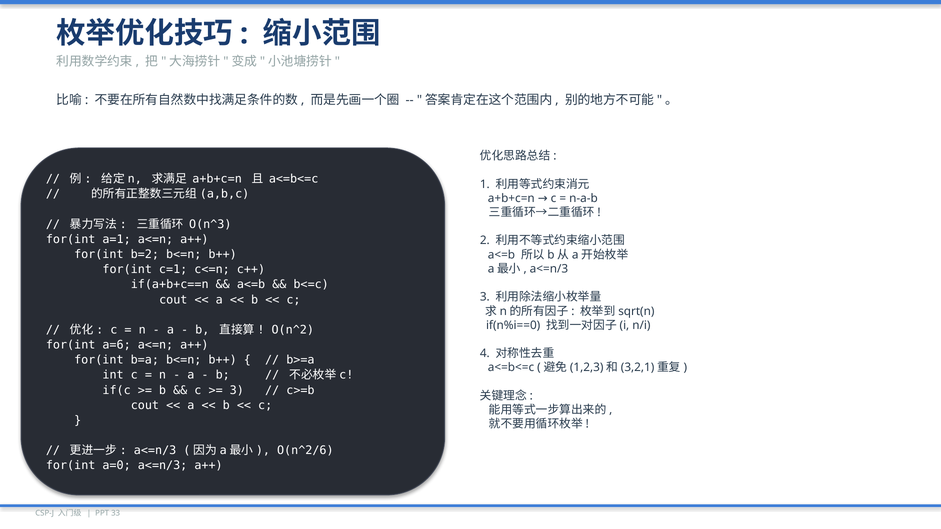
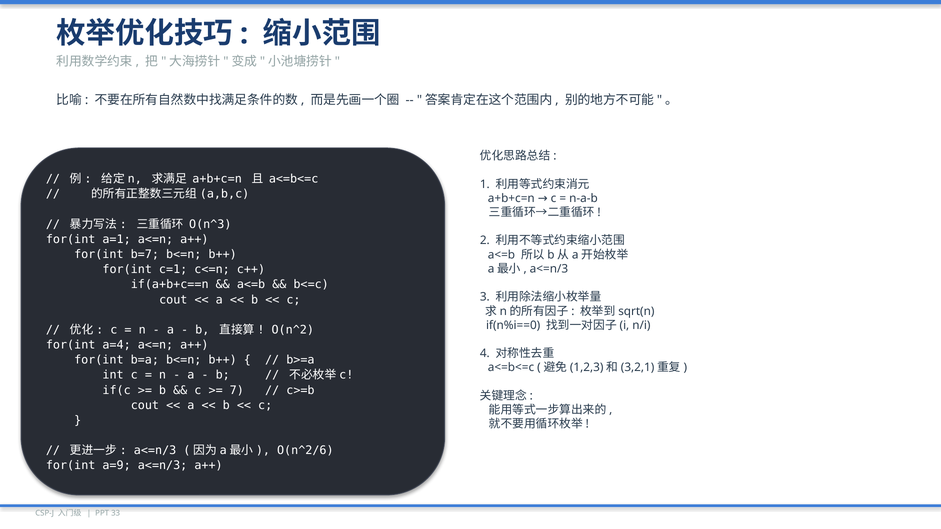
b=2: b=2 -> b=7
a=6: a=6 -> a=4
3 at (237, 390): 3 -> 7
a=0: a=0 -> a=9
